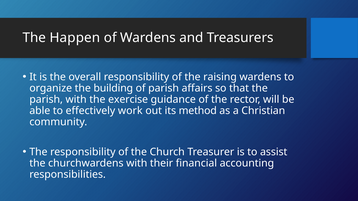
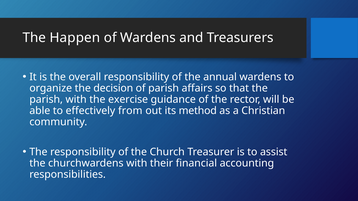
raising: raising -> annual
building: building -> decision
work: work -> from
